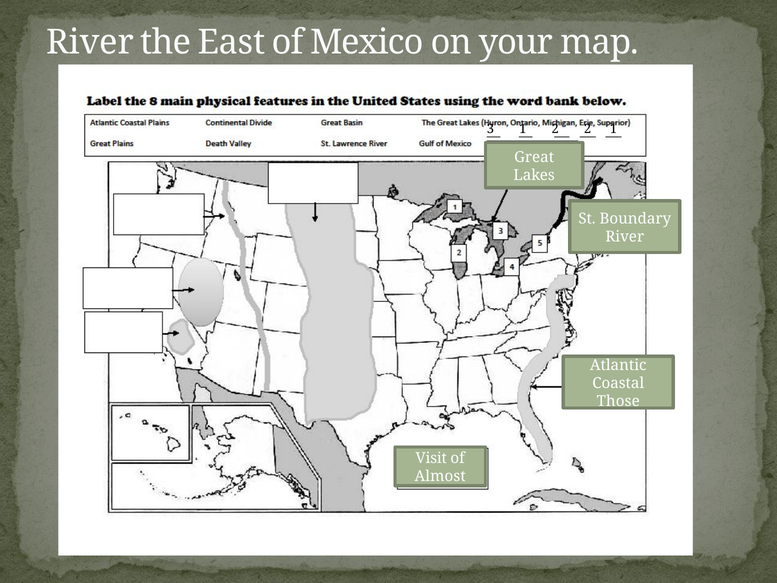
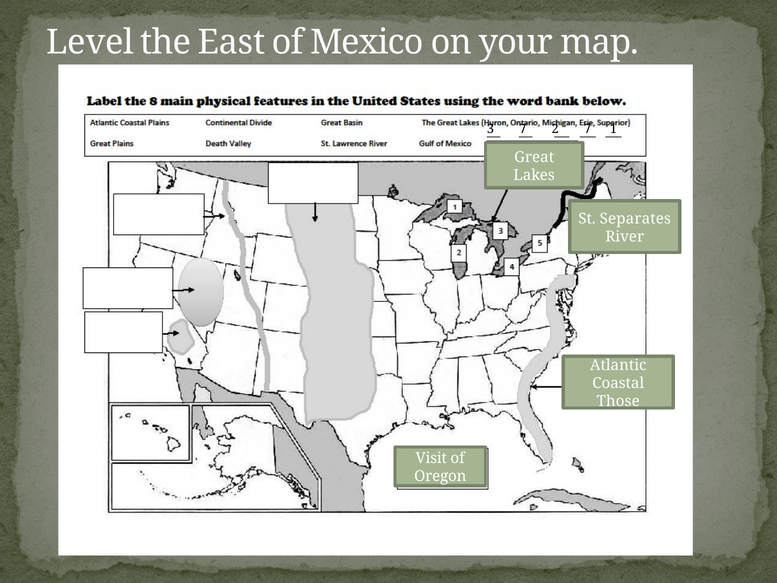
River at (90, 43): River -> Level
3 1: 1 -> 7
2 2: 2 -> 7
Boundary: Boundary -> Separates
Almost: Almost -> Oregon
